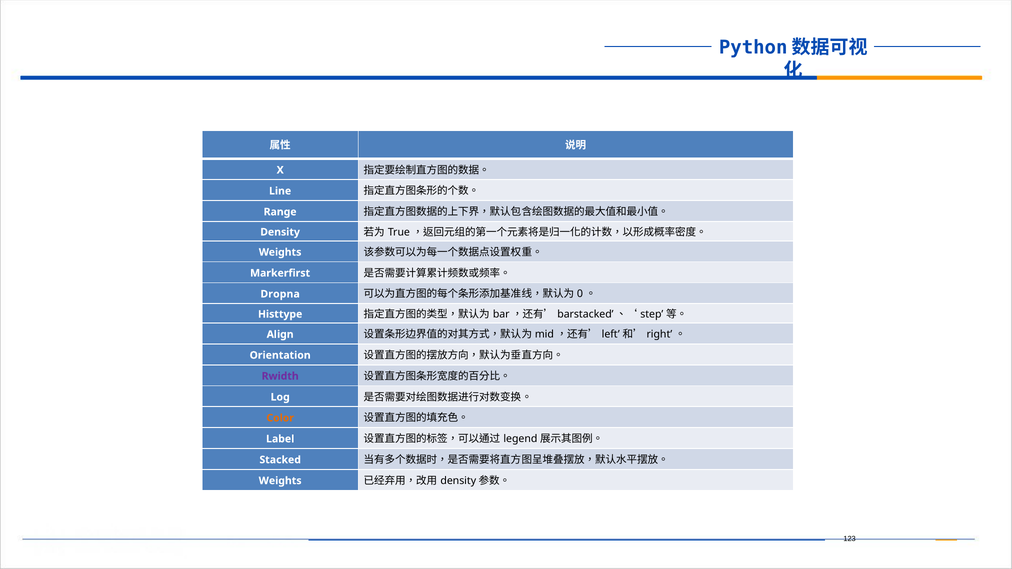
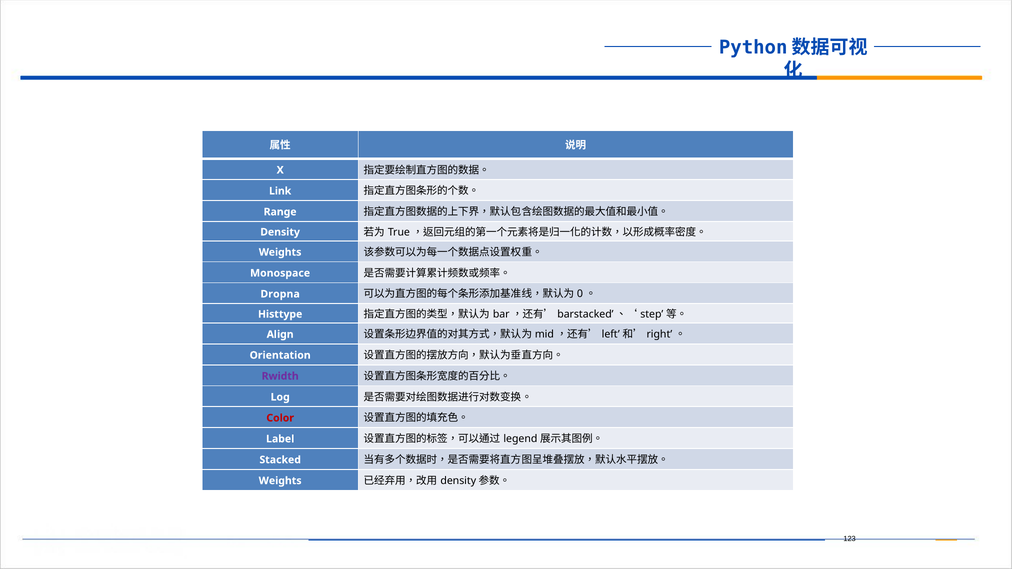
Line: Line -> Link
Markerfirst: Markerfirst -> Monospace
Color colour: orange -> red
